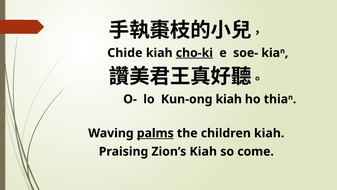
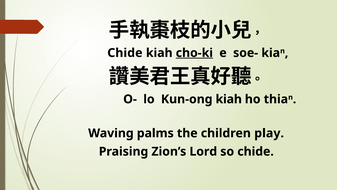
palms underline: present -> none
children kiah: kiah -> play
Zion’s Kiah: Kiah -> Lord
so come: come -> chide
